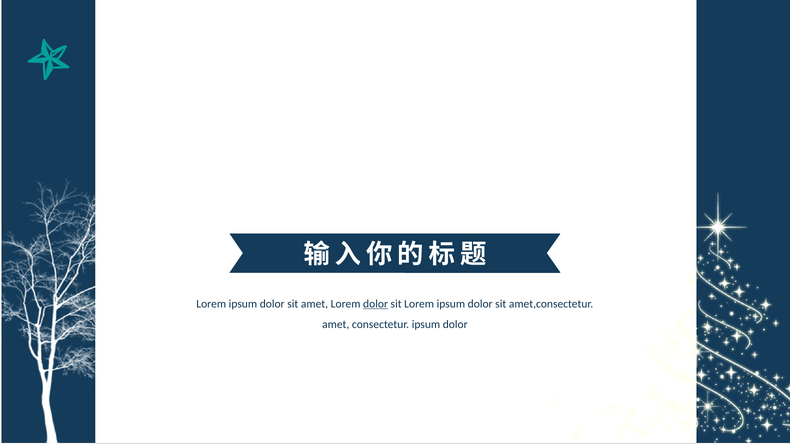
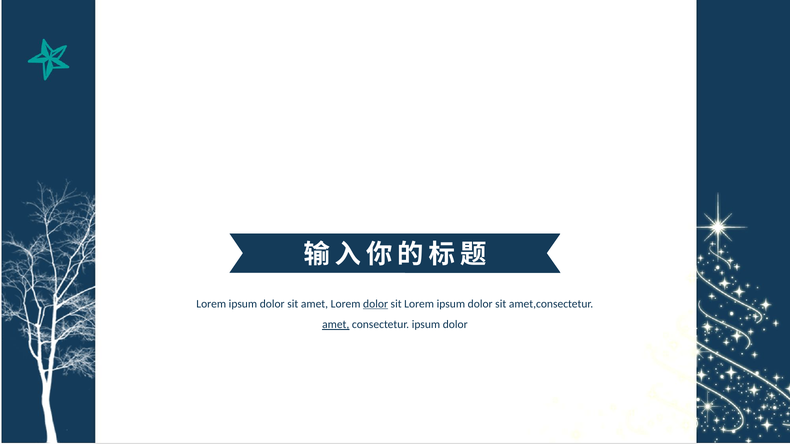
amet at (336, 325) underline: none -> present
